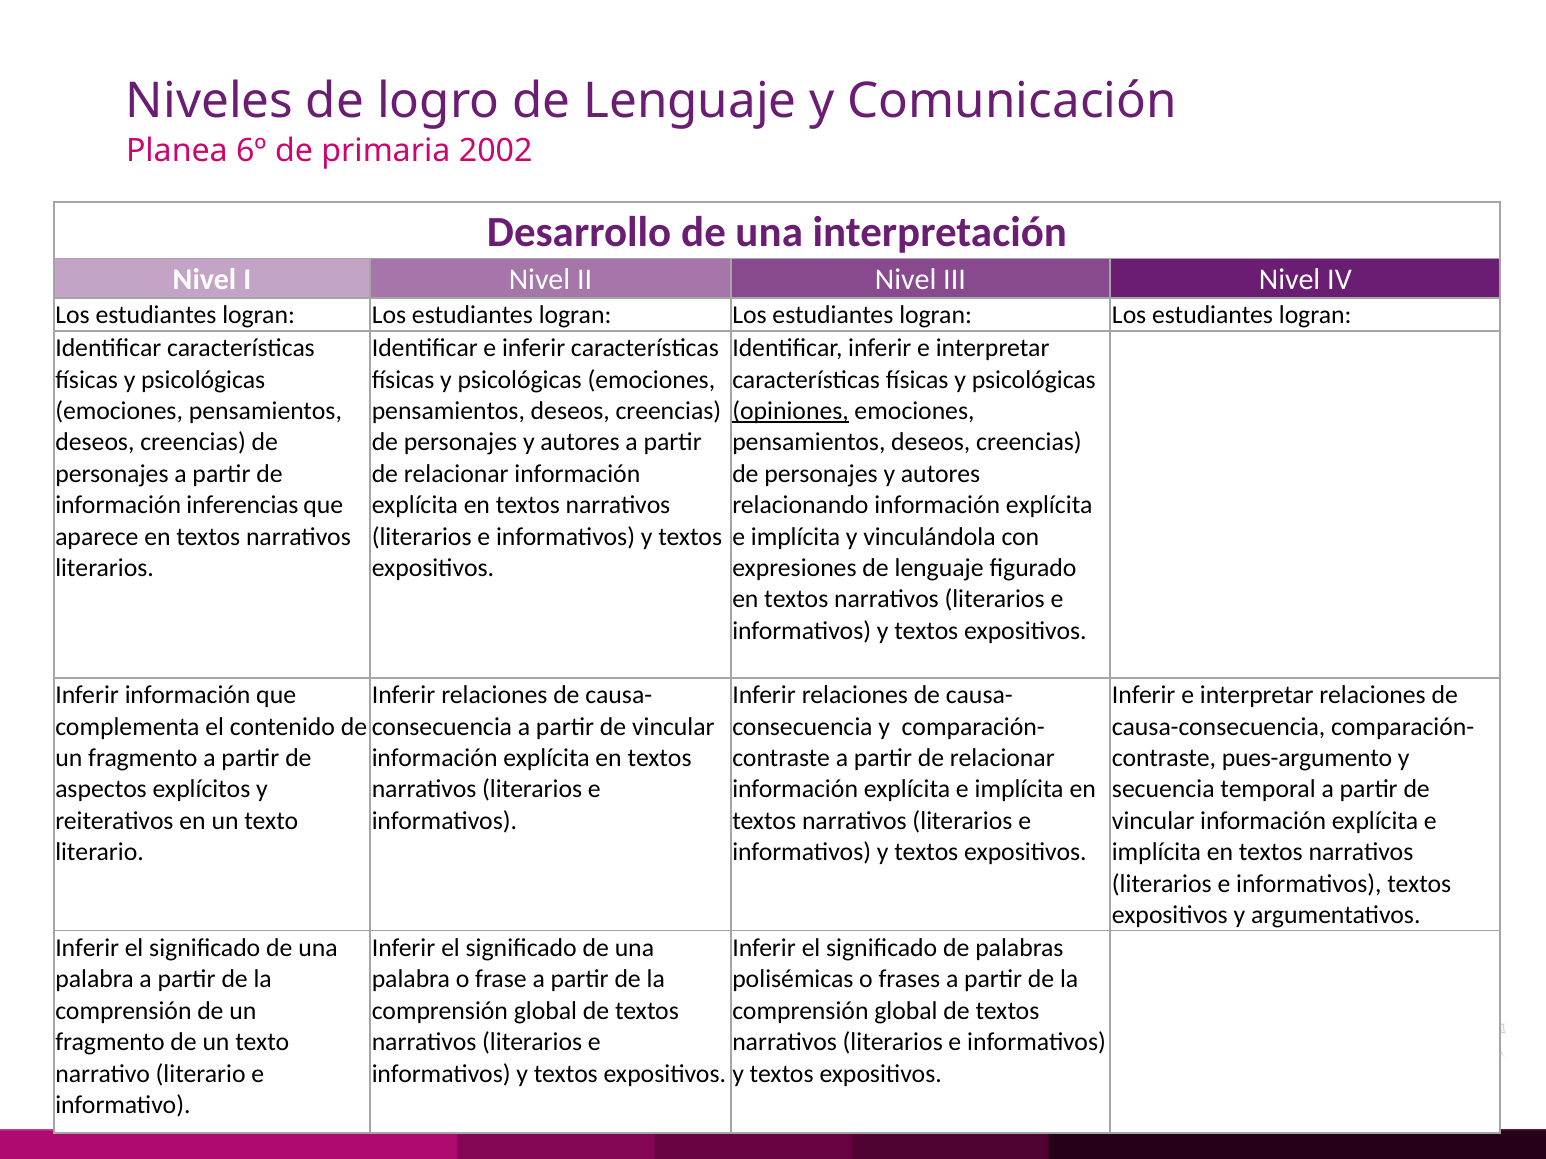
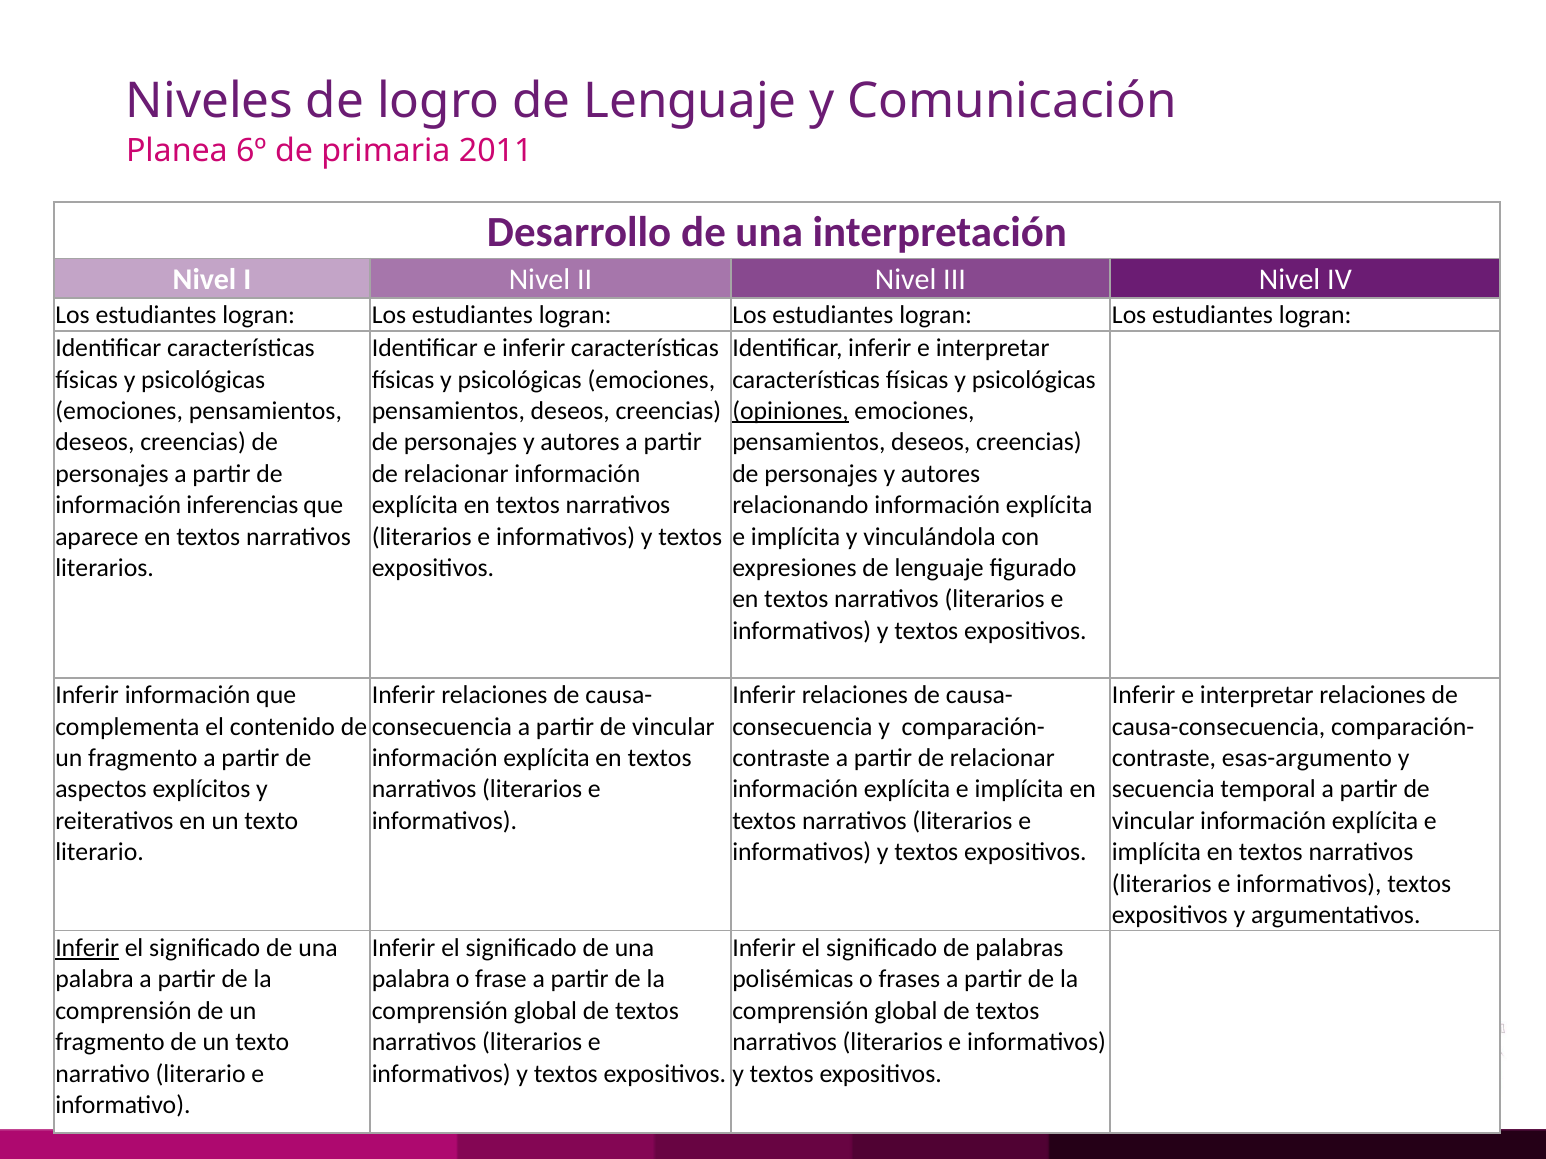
2002: 2002 -> 2011
pues-argumento: pues-argumento -> esas-argumento
Inferir at (87, 948) underline: none -> present
